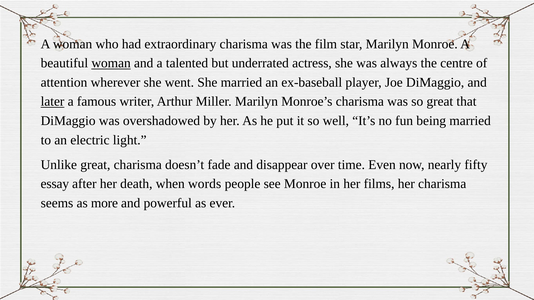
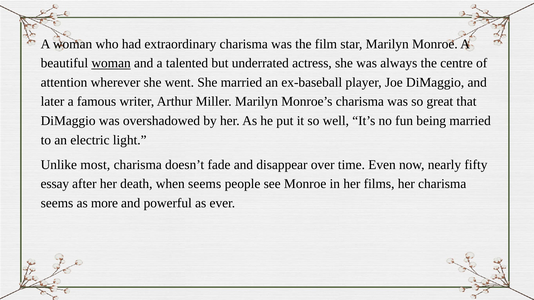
later underline: present -> none
Unlike great: great -> most
when words: words -> seems
